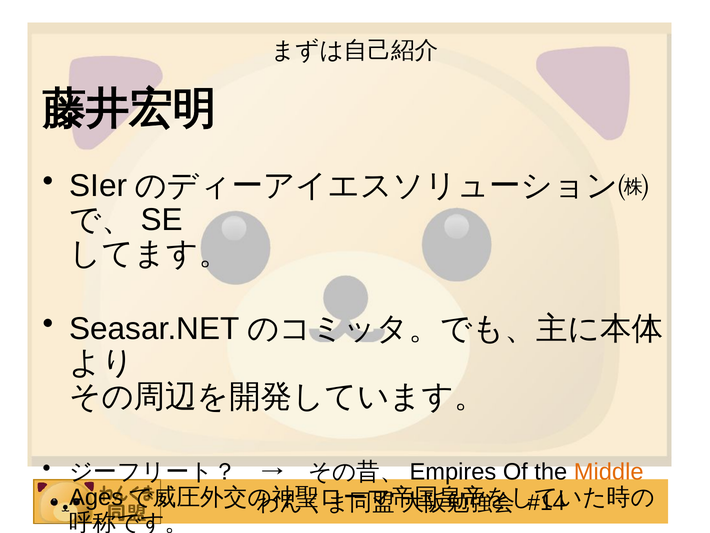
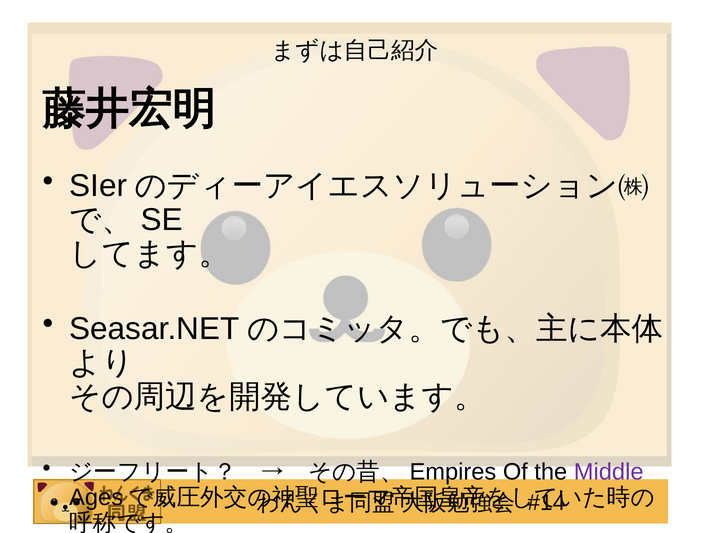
Middle colour: orange -> purple
